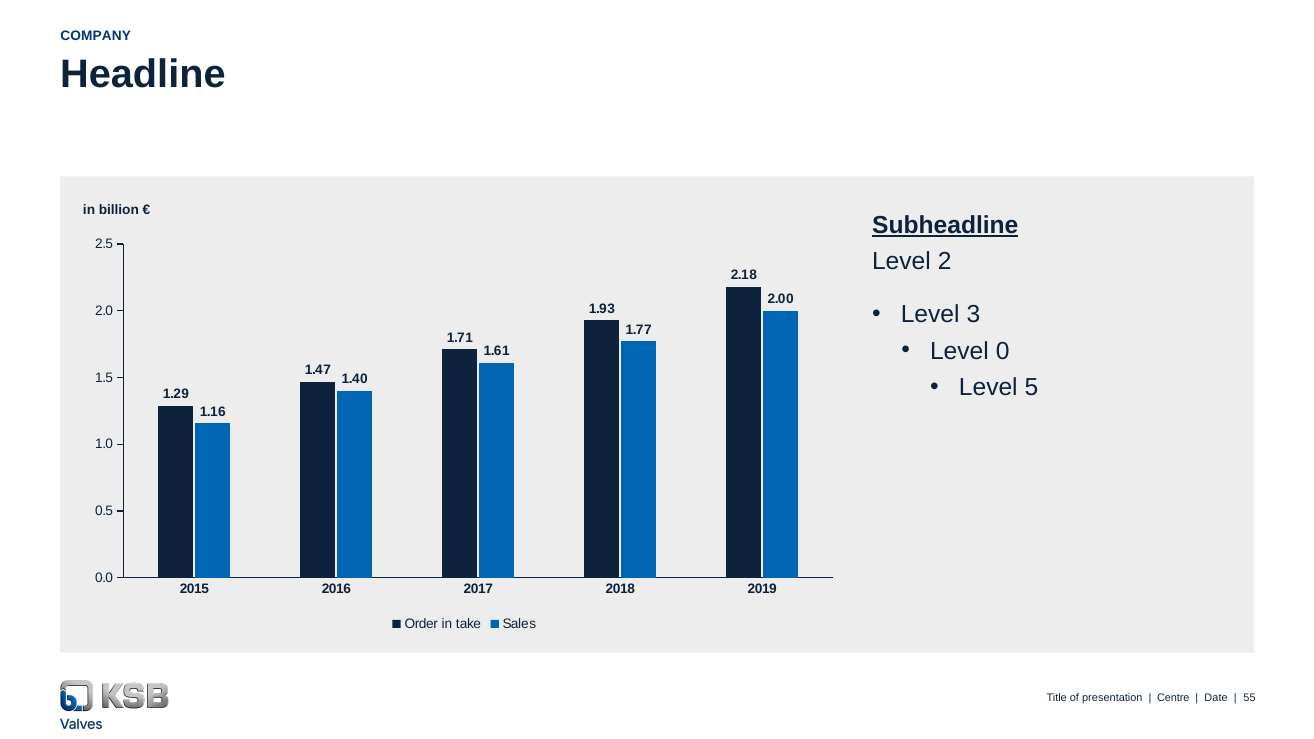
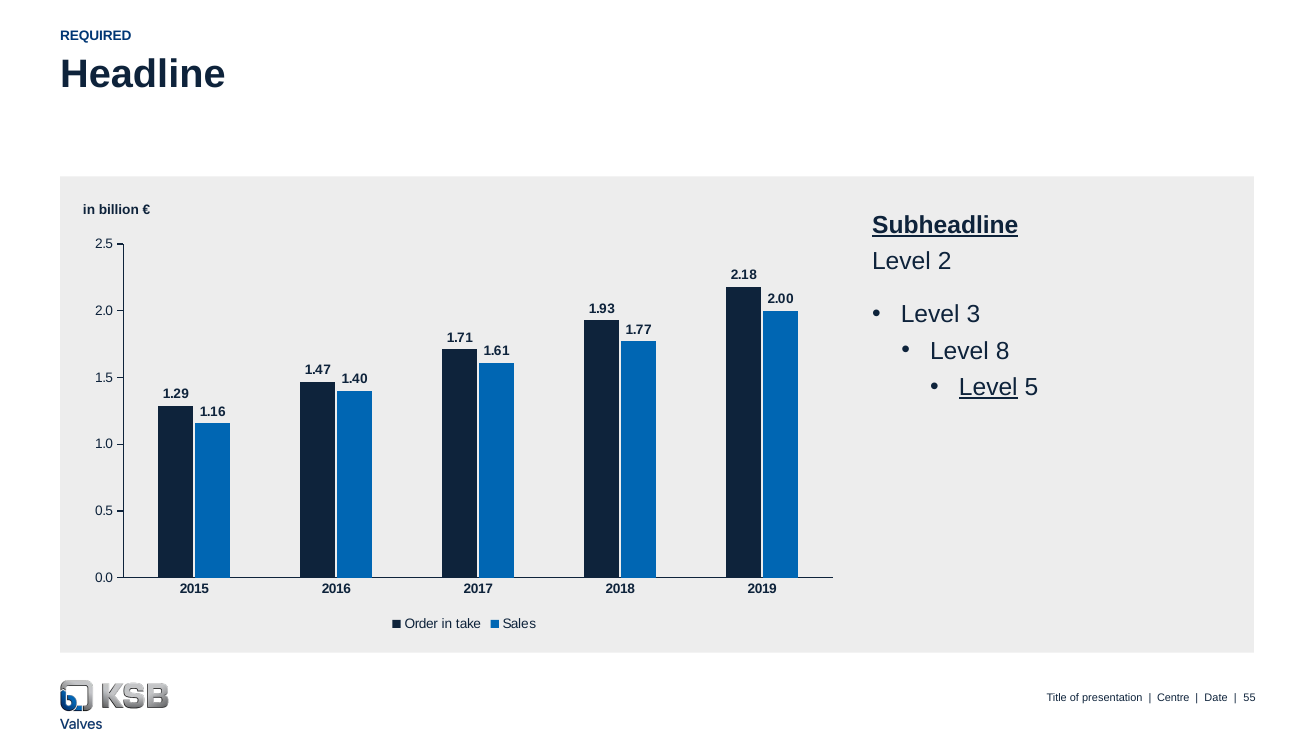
COMPANY: COMPANY -> REQUIRED
0: 0 -> 8
Level at (988, 387) underline: none -> present
